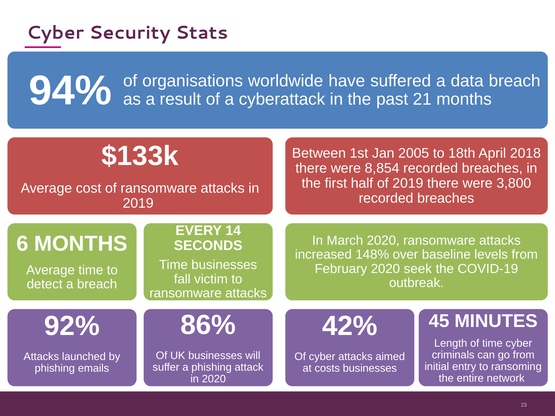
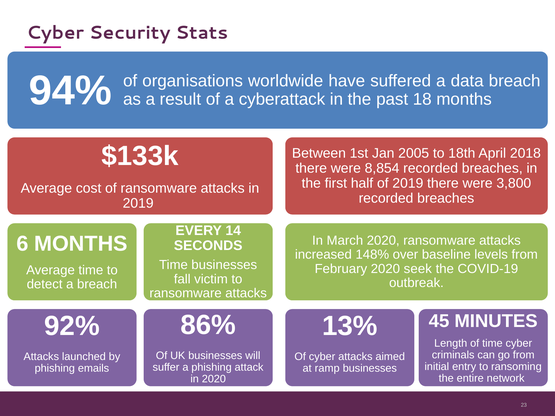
21: 21 -> 18
42%: 42% -> 13%
costs: costs -> ramp
